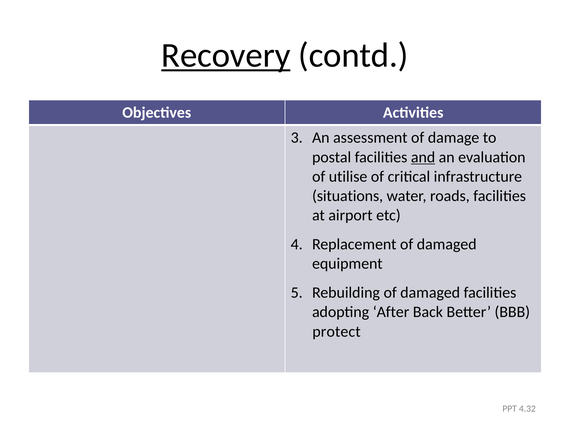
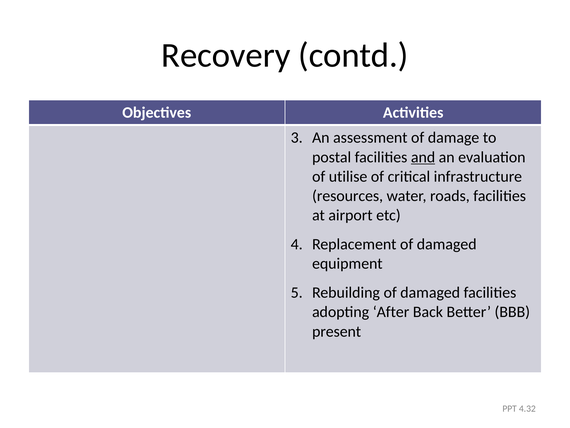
Recovery underline: present -> none
situations: situations -> resources
protect: protect -> present
